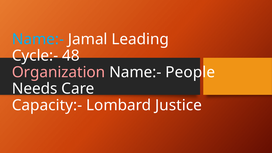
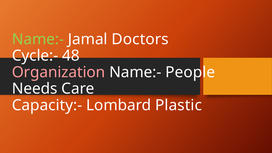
Name:- at (38, 39) colour: light blue -> light green
Leading: Leading -> Doctors
Justice: Justice -> Plastic
